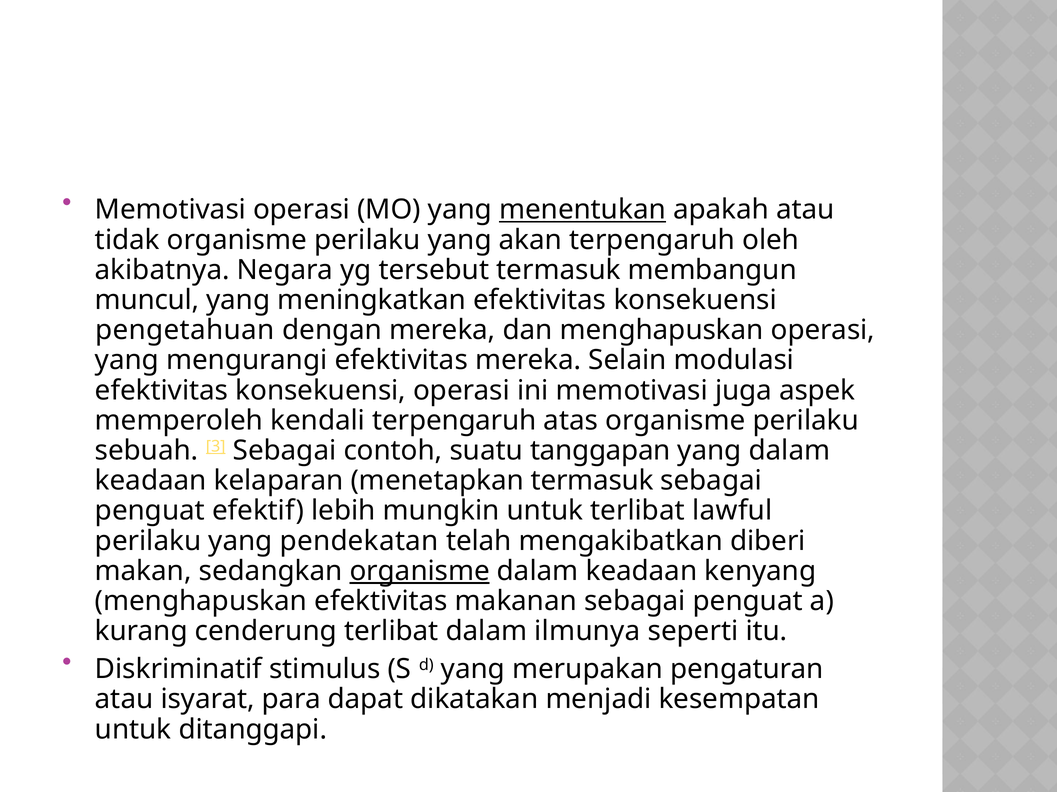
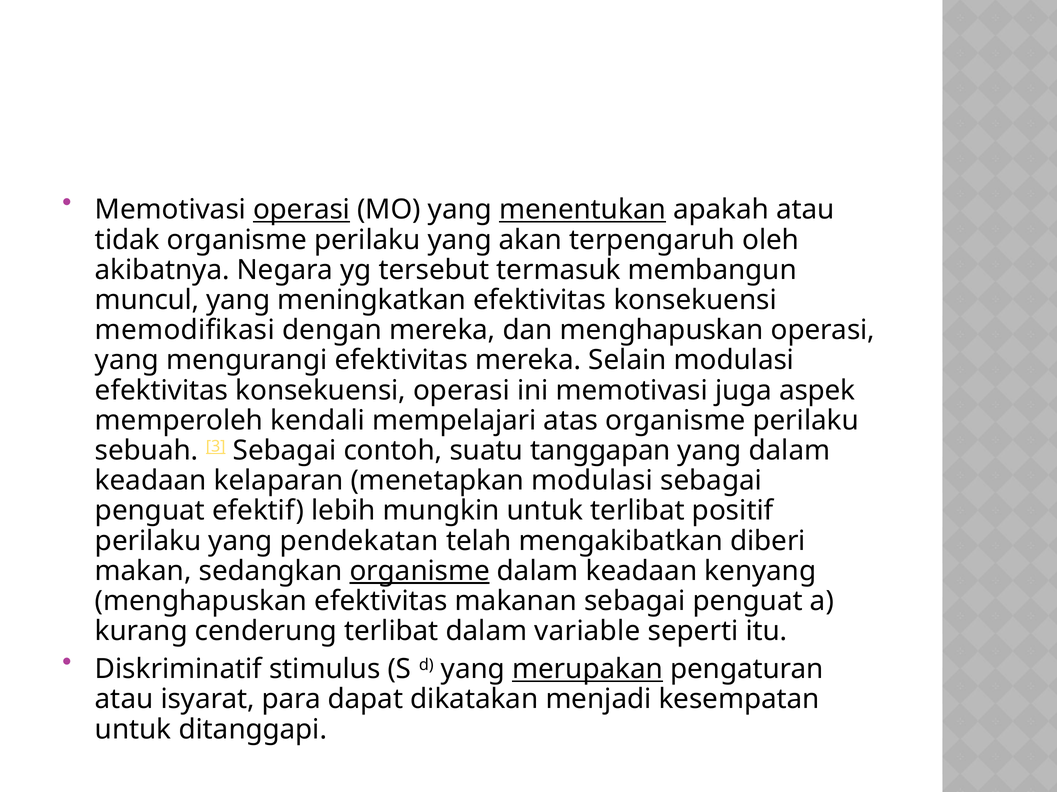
operasi at (302, 210) underline: none -> present
pengetahuan: pengetahuan -> memodifikasi
kendali terpengaruh: terpengaruh -> mempelajari
menetapkan termasuk: termasuk -> modulasi
lawful: lawful -> positif
ilmunya: ilmunya -> variable
merupakan underline: none -> present
